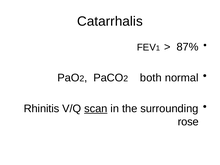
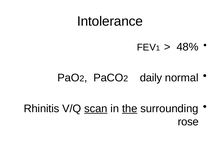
Catarrhalis: Catarrhalis -> Intolerance
87%: 87% -> 48%
both: both -> daily
the underline: none -> present
